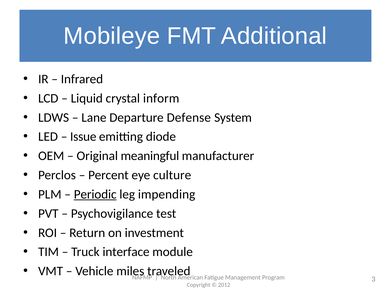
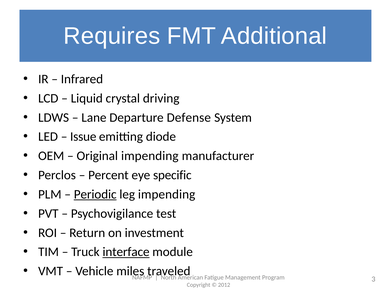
Mobileye: Mobileye -> Requires
inform: inform -> driving
Original meaningful: meaningful -> impending
culture: culture -> specific
interface underline: none -> present
